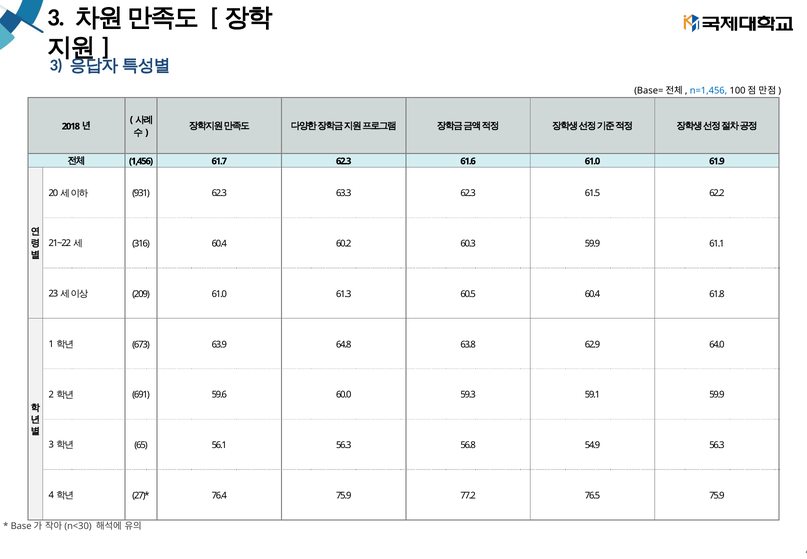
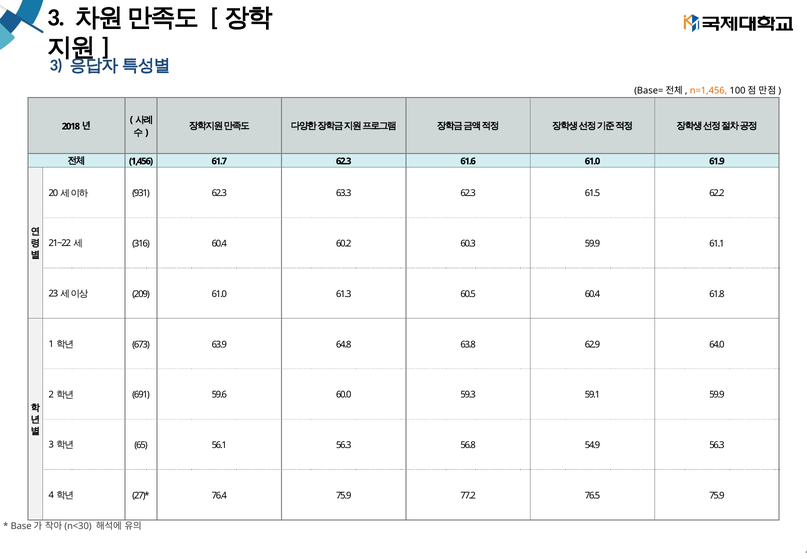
n=1,456 colour: blue -> orange
